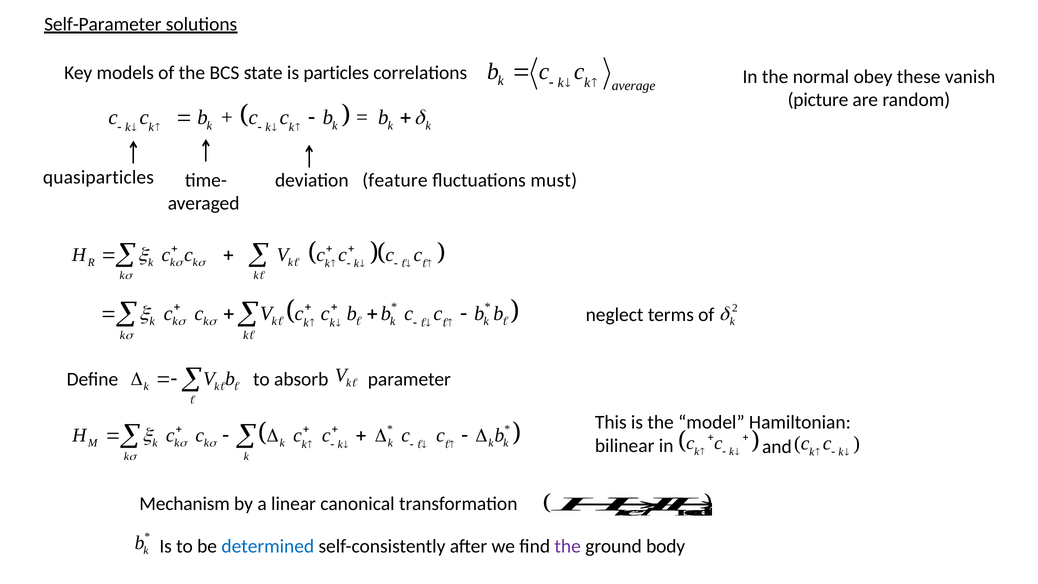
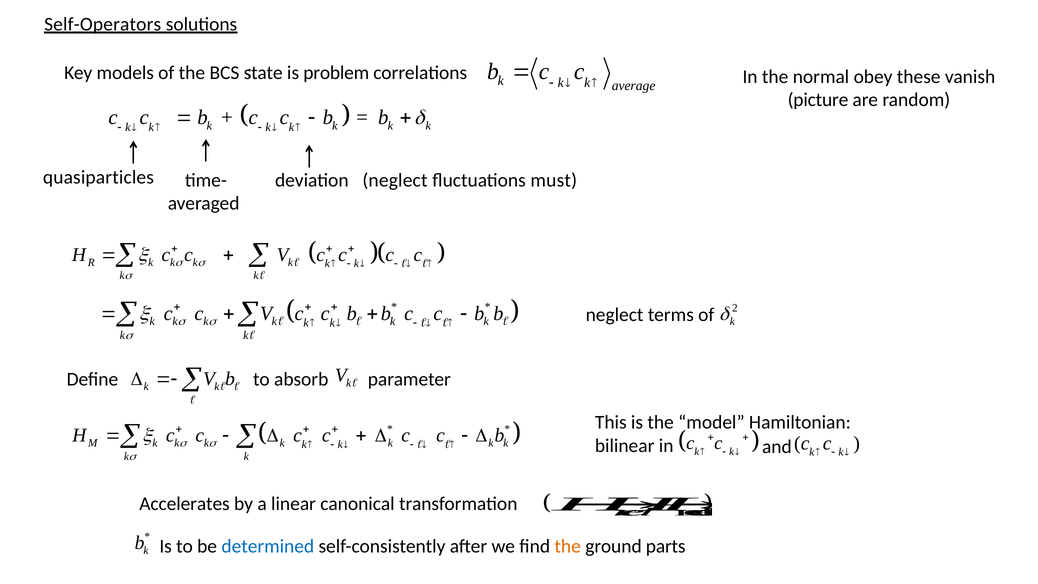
Self-Parameter: Self-Parameter -> Self-Operators
particles: particles -> problem
feature at (395, 180): feature -> neglect
Mechanism: Mechanism -> Accelerates
the at (568, 546) colour: purple -> orange
body: body -> parts
